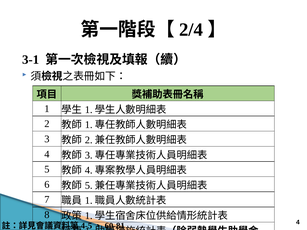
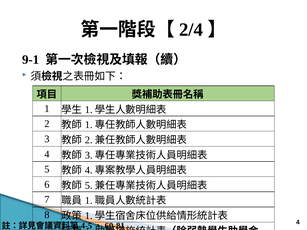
3-1: 3-1 -> 9-1
